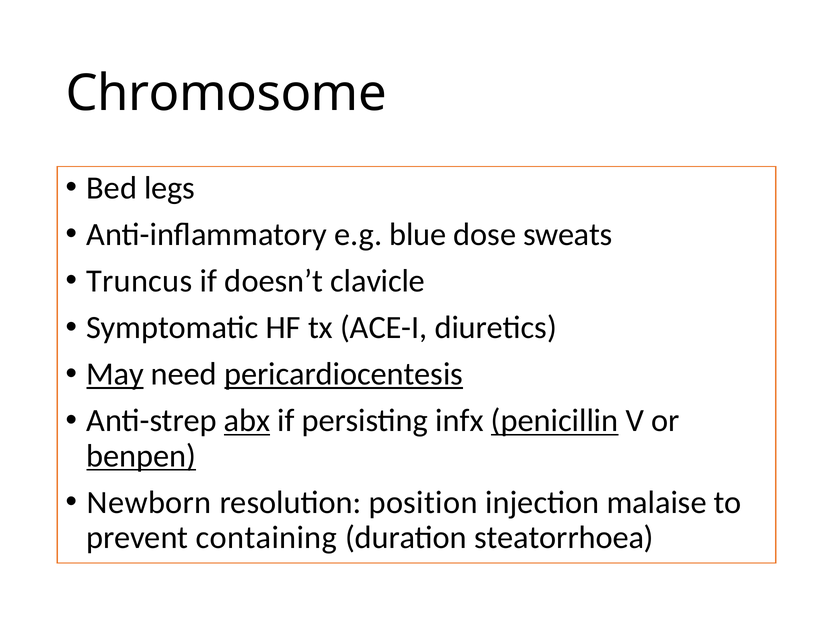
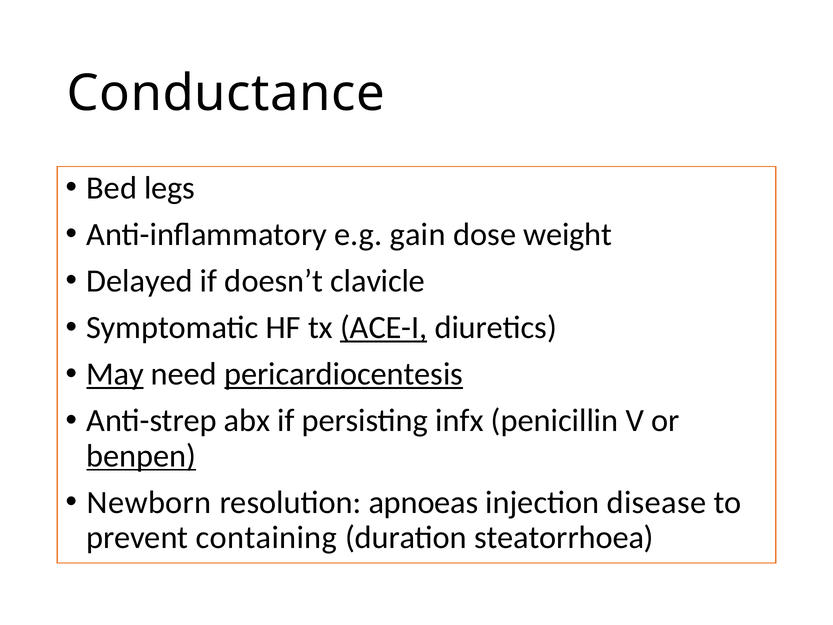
Chromosome: Chromosome -> Conductance
blue: blue -> gain
sweats: sweats -> weight
Truncus: Truncus -> Delayed
ACE-I underline: none -> present
abx underline: present -> none
penicillin underline: present -> none
position: position -> apnoeas
malaise: malaise -> disease
